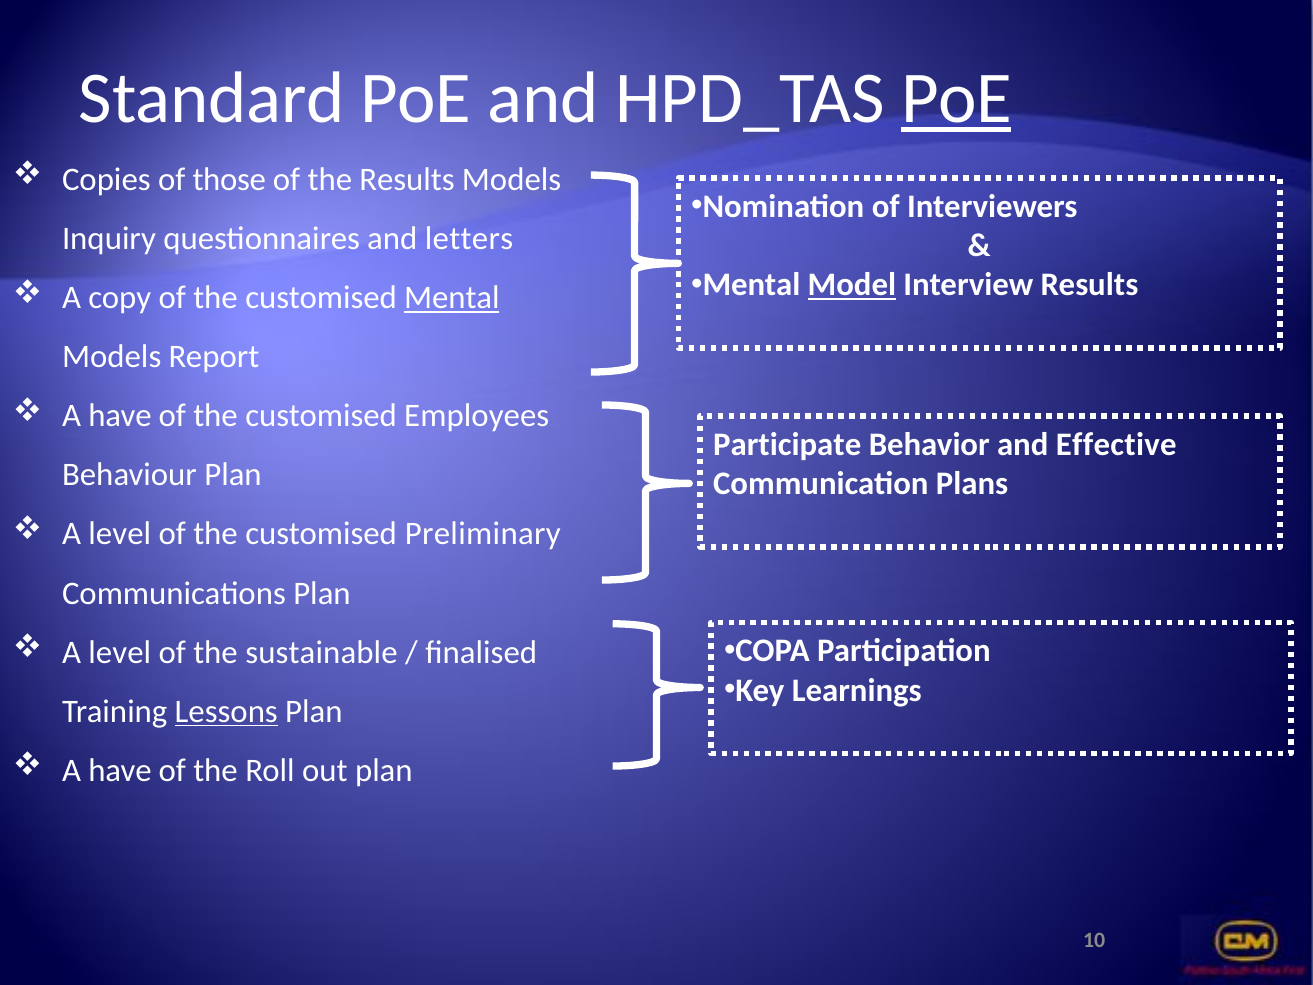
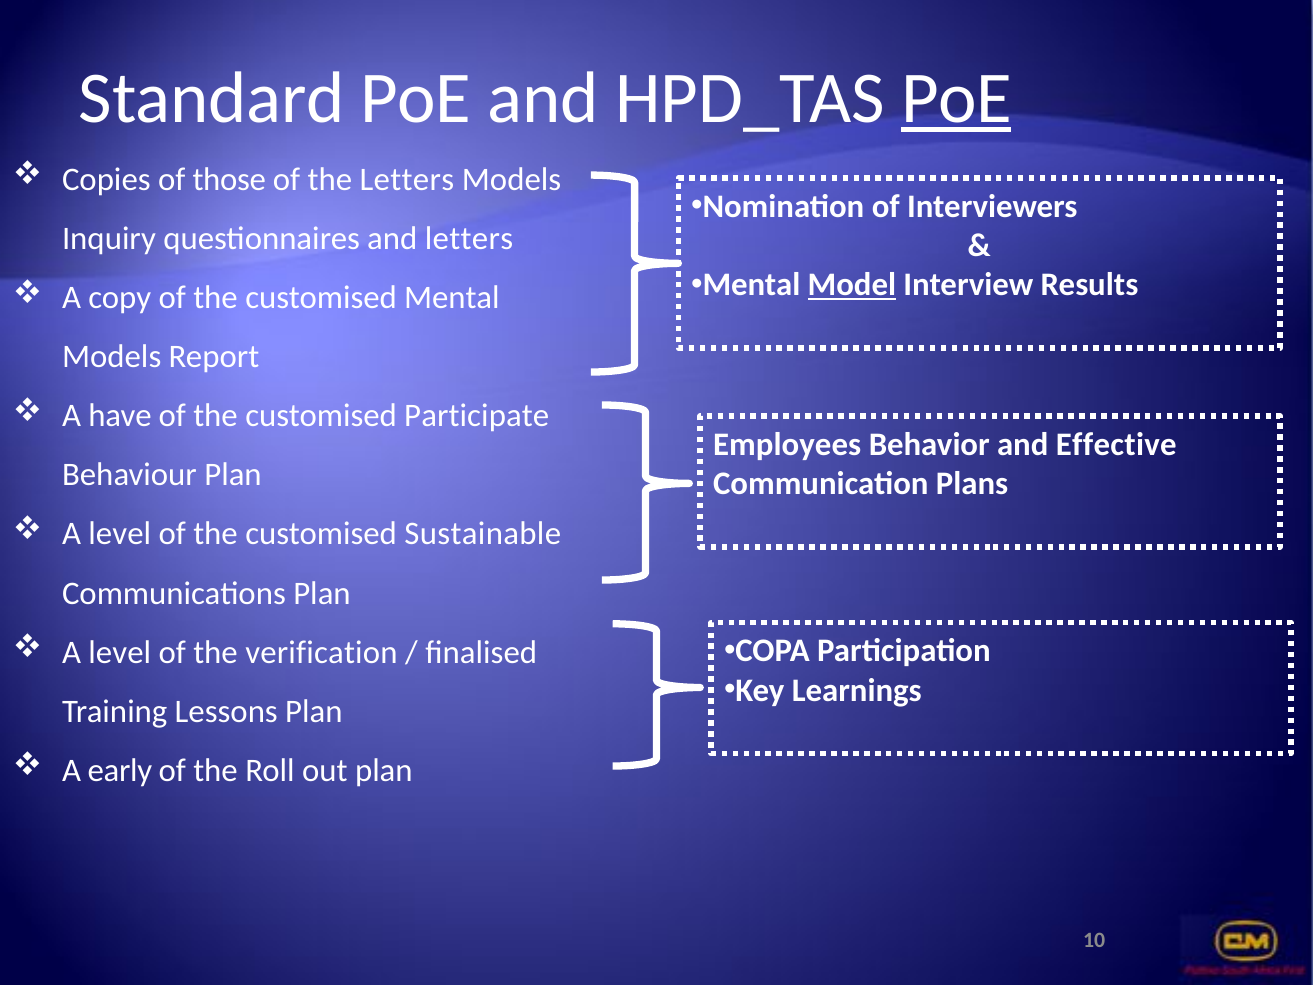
the Results: Results -> Letters
Mental at (452, 298) underline: present -> none
Employees: Employees -> Participate
Participate: Participate -> Employees
Preliminary: Preliminary -> Sustainable
sustainable: sustainable -> verification
Lessons underline: present -> none
have at (120, 770): have -> early
